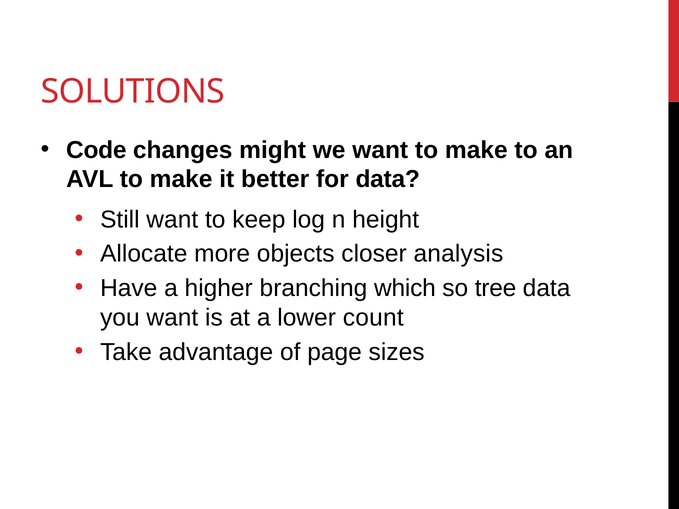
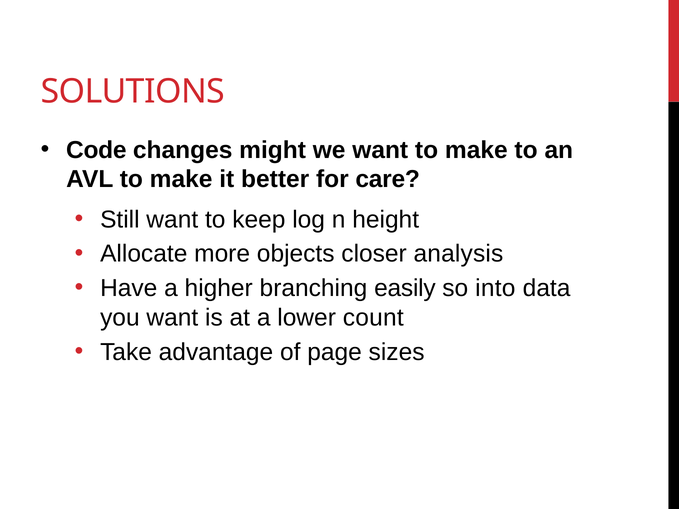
for data: data -> care
which: which -> easily
tree: tree -> into
